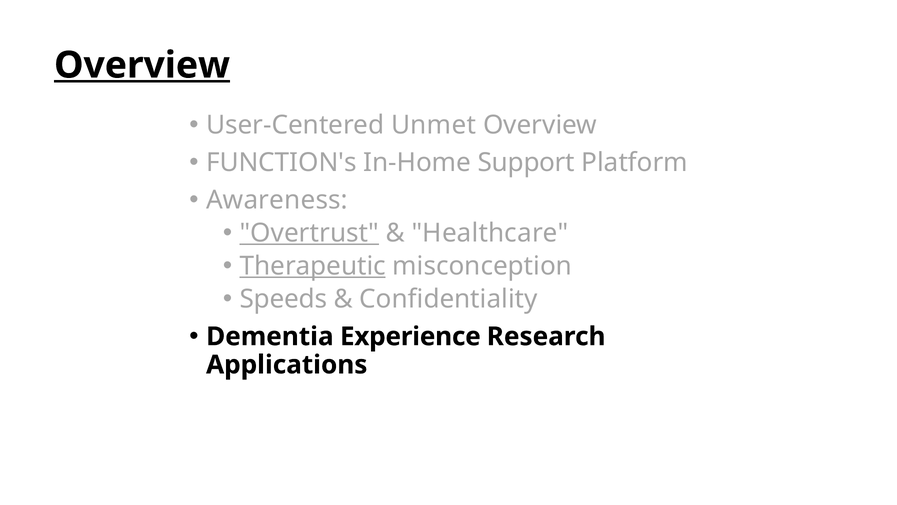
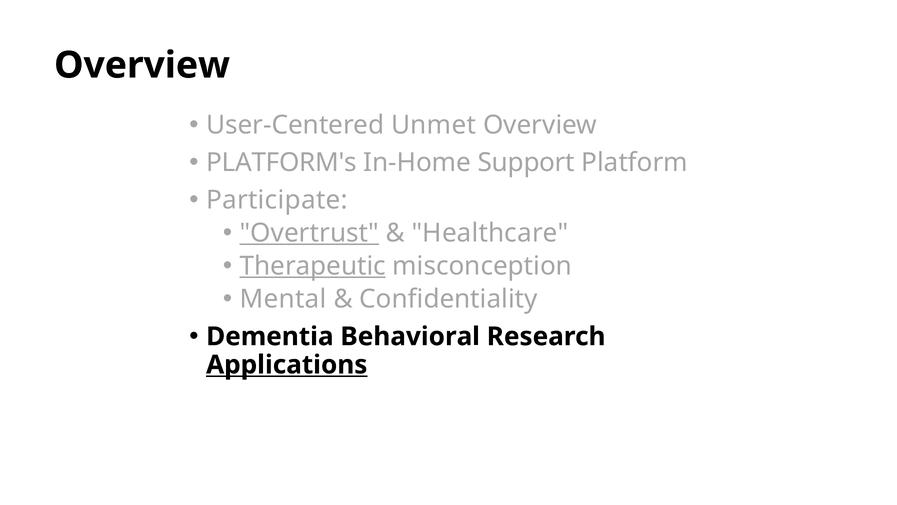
Overview at (142, 65) underline: present -> none
FUNCTION's: FUNCTION's -> PLATFORM's
Awareness: Awareness -> Participate
Speeds: Speeds -> Mental
Experience: Experience -> Behavioral
Applications underline: none -> present
